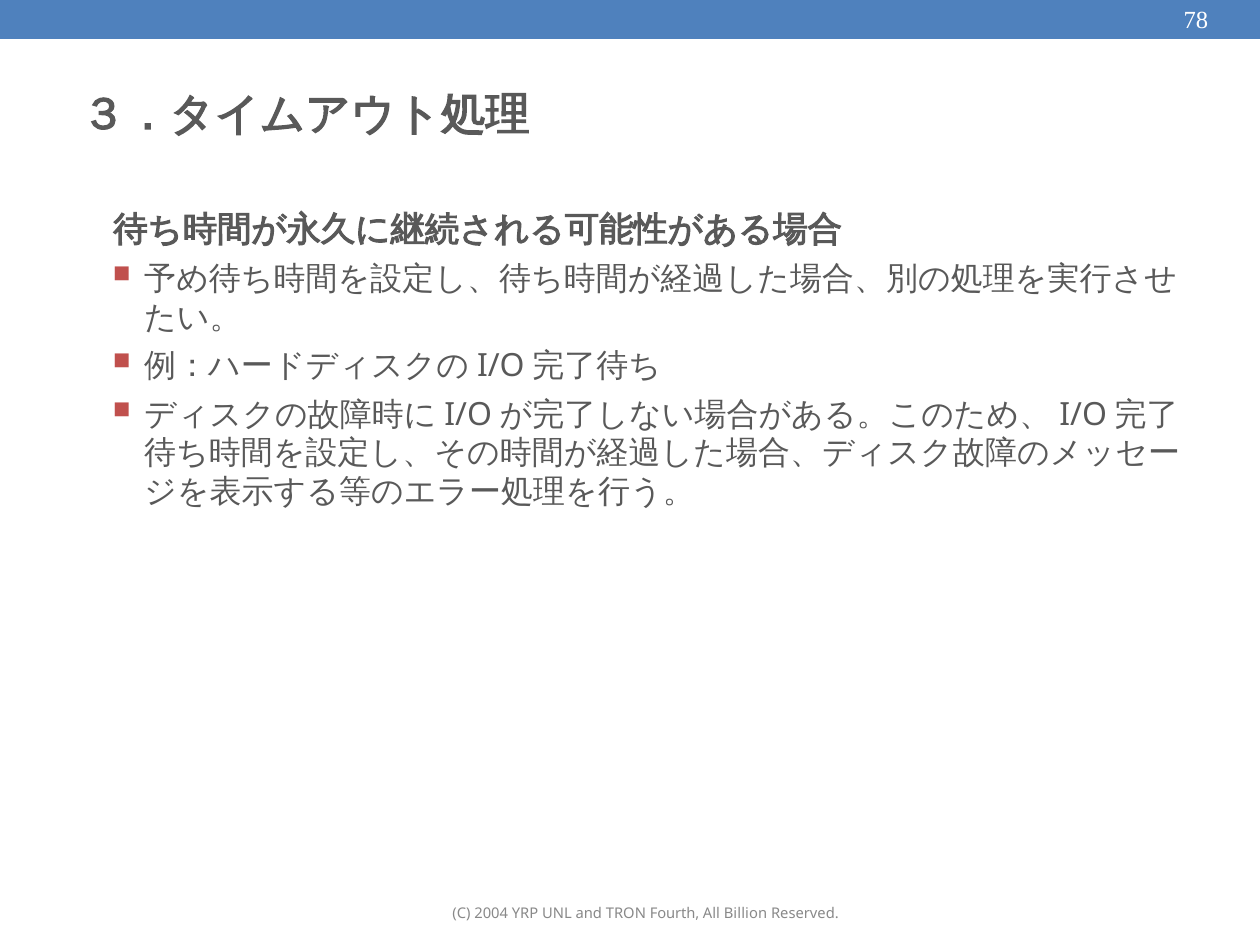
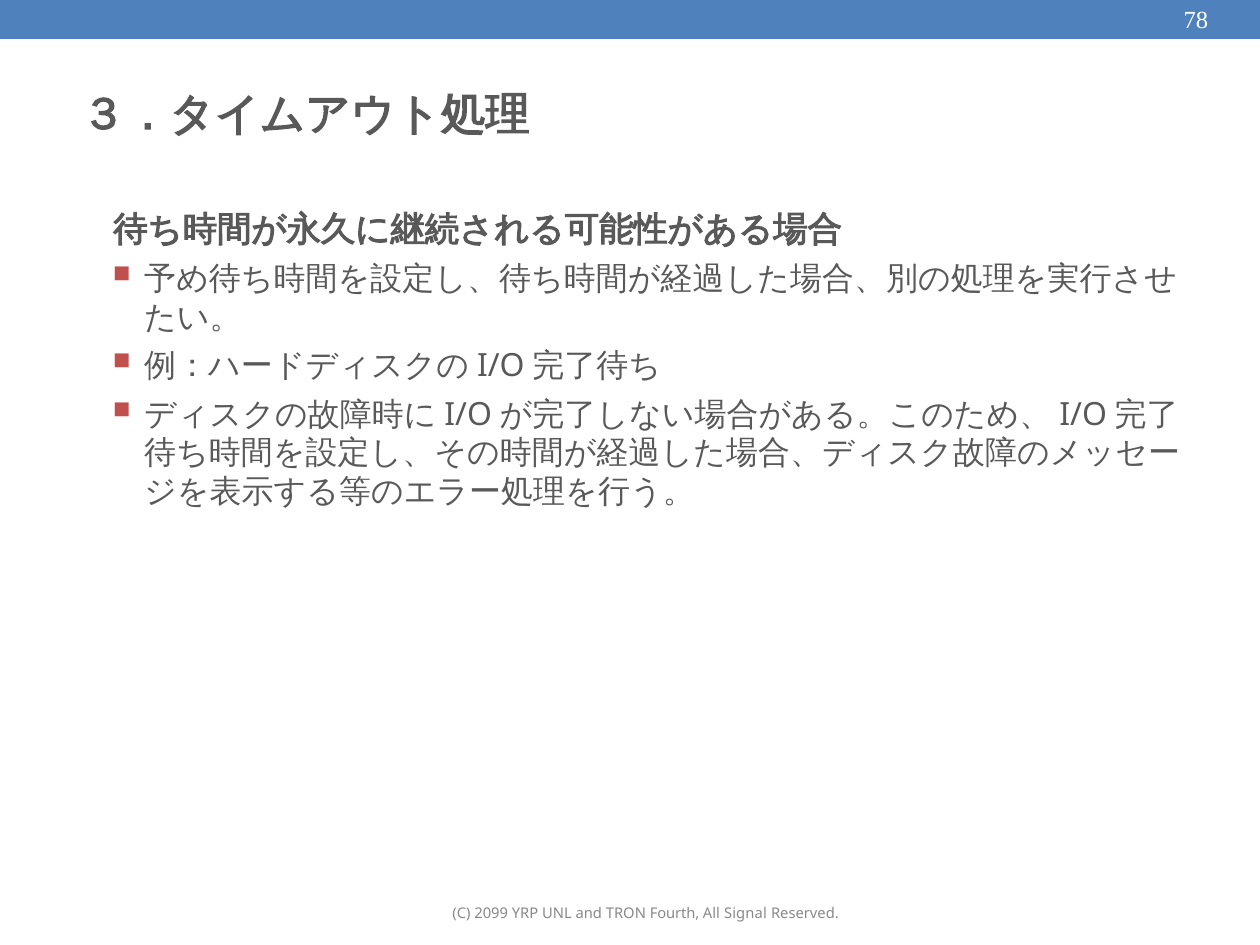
2004: 2004 -> 2099
Billion: Billion -> Signal
